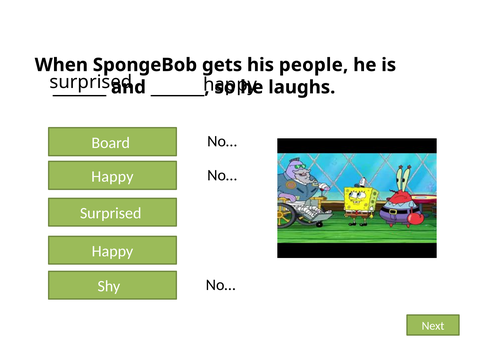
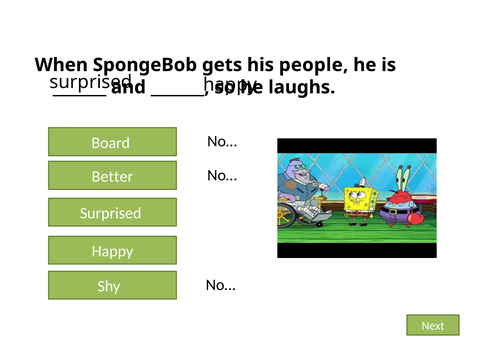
Happy at (112, 177): Happy -> Better
